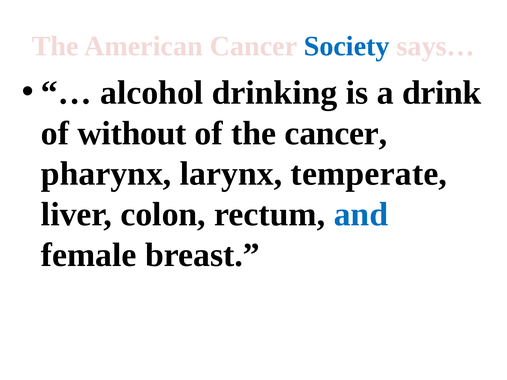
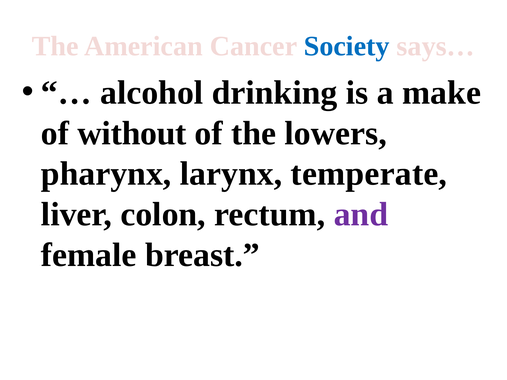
drink: drink -> make
the cancer: cancer -> lowers
and colour: blue -> purple
